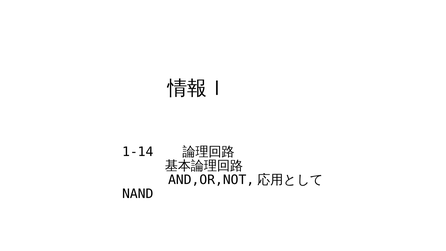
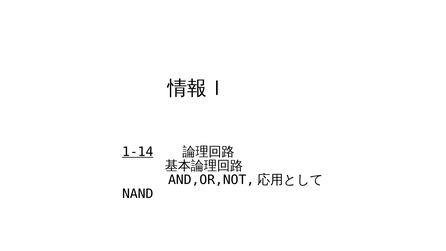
1-14 underline: none -> present
